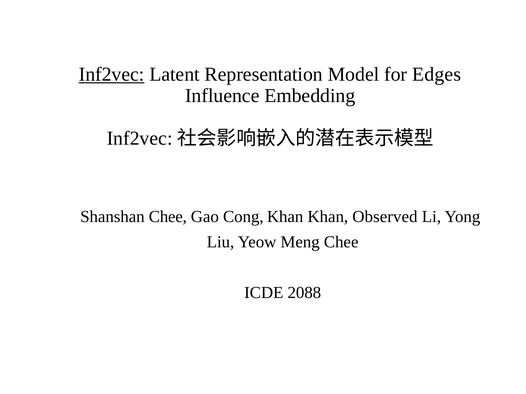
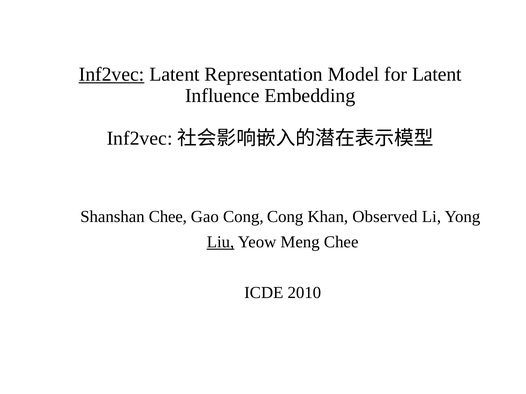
for Edges: Edges -> Latent
Cong Khan: Khan -> Cong
Liu underline: none -> present
2088: 2088 -> 2010
